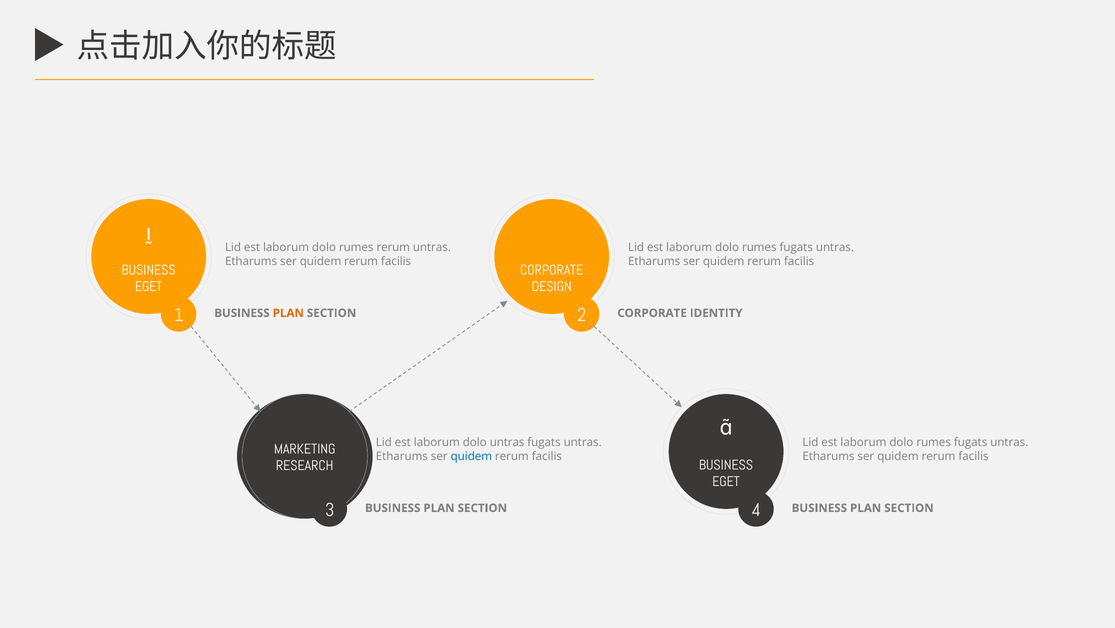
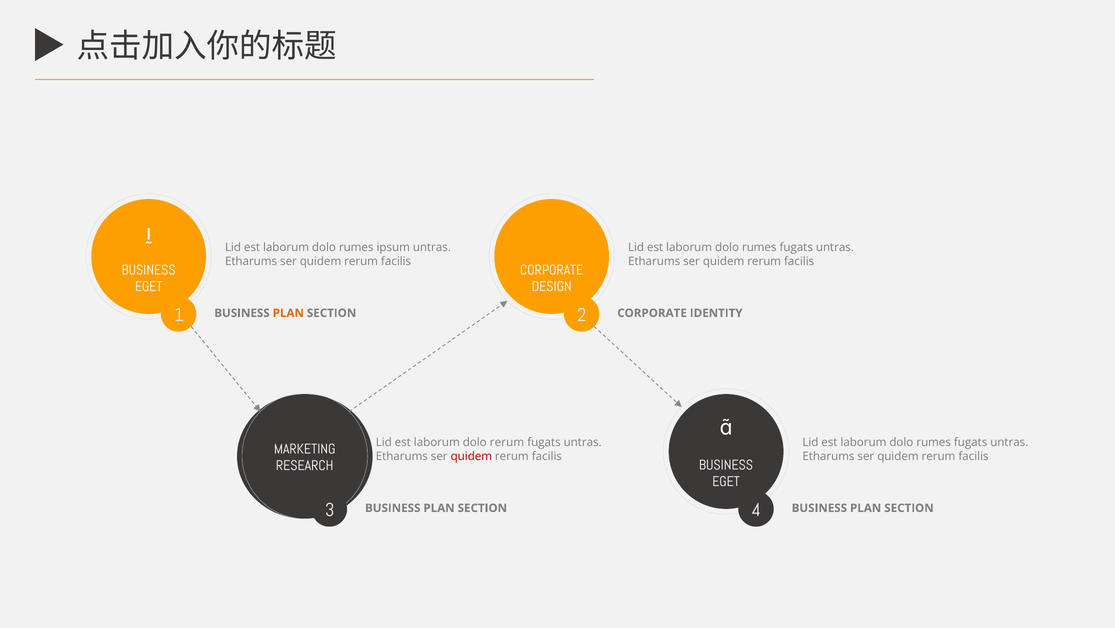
rumes rerum: rerum -> ipsum
dolo untras: untras -> rerum
quidem at (471, 456) colour: blue -> red
